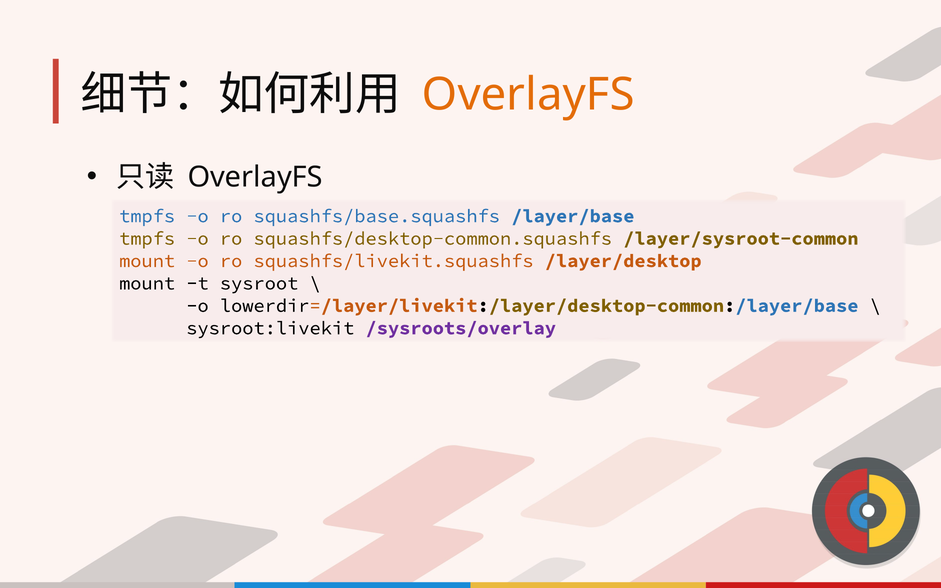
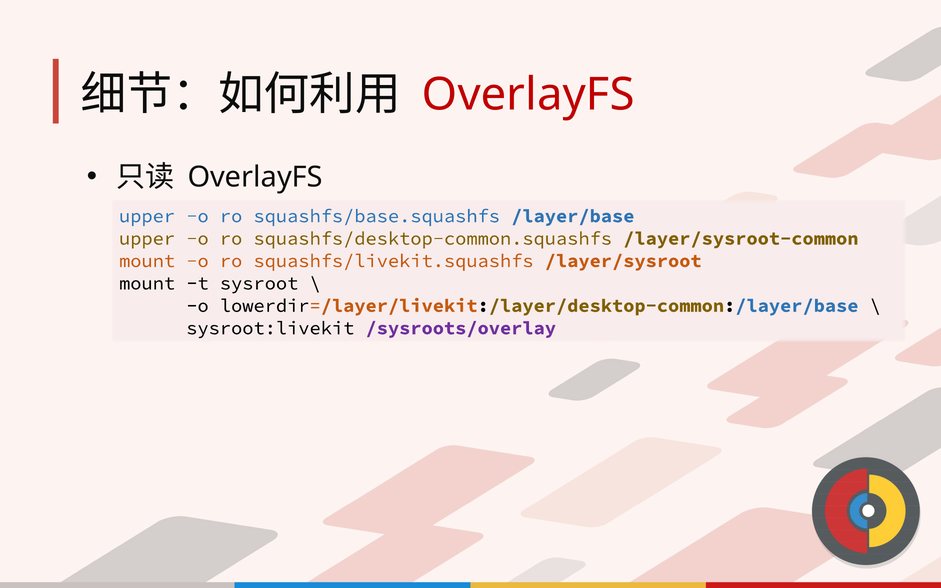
OverlayFS at (528, 95) colour: orange -> red
tmpfs at (147, 216): tmpfs -> upper
tmpfs at (147, 238): tmpfs -> upper
/layer/desktop: /layer/desktop -> /layer/sysroot
